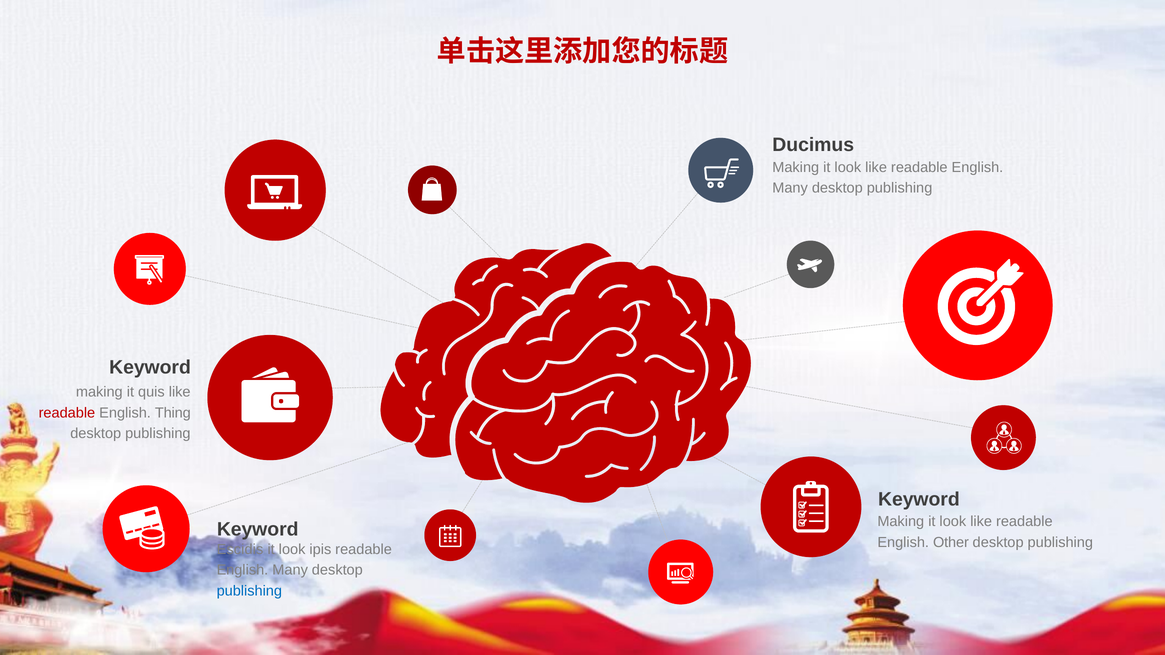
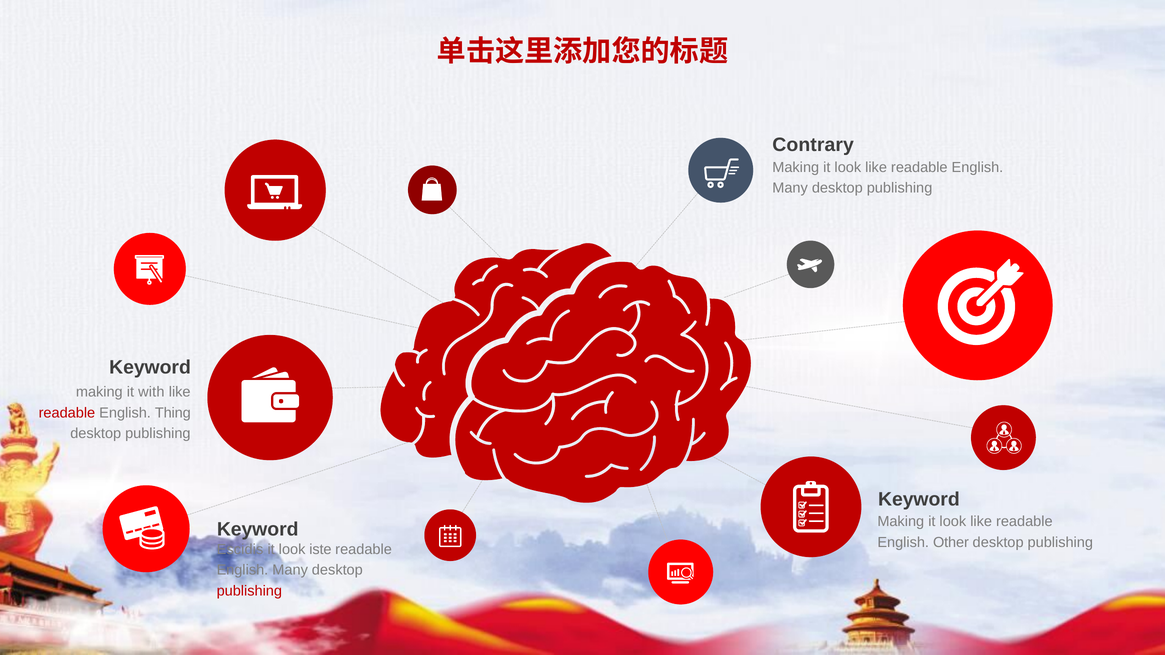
Ducimus: Ducimus -> Contrary
quis: quis -> with
ipis: ipis -> iste
publishing at (249, 591) colour: blue -> red
